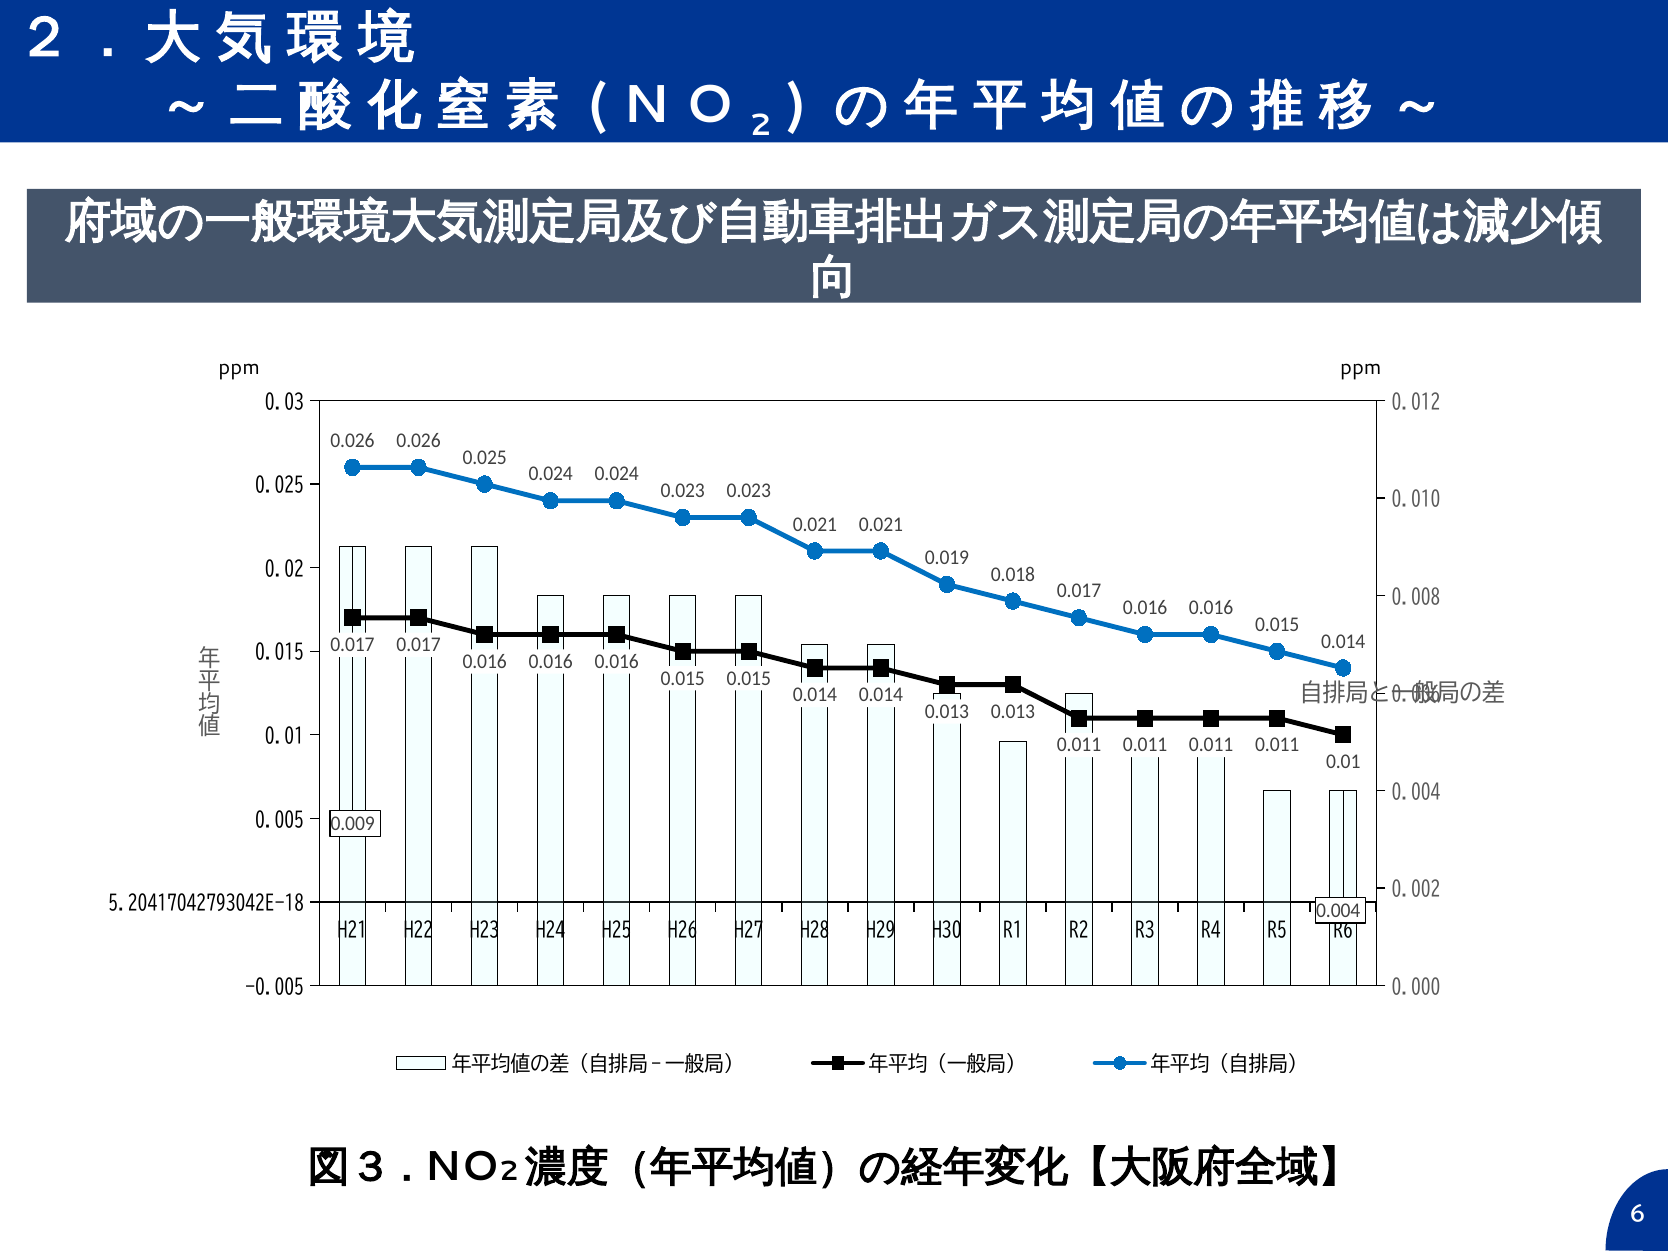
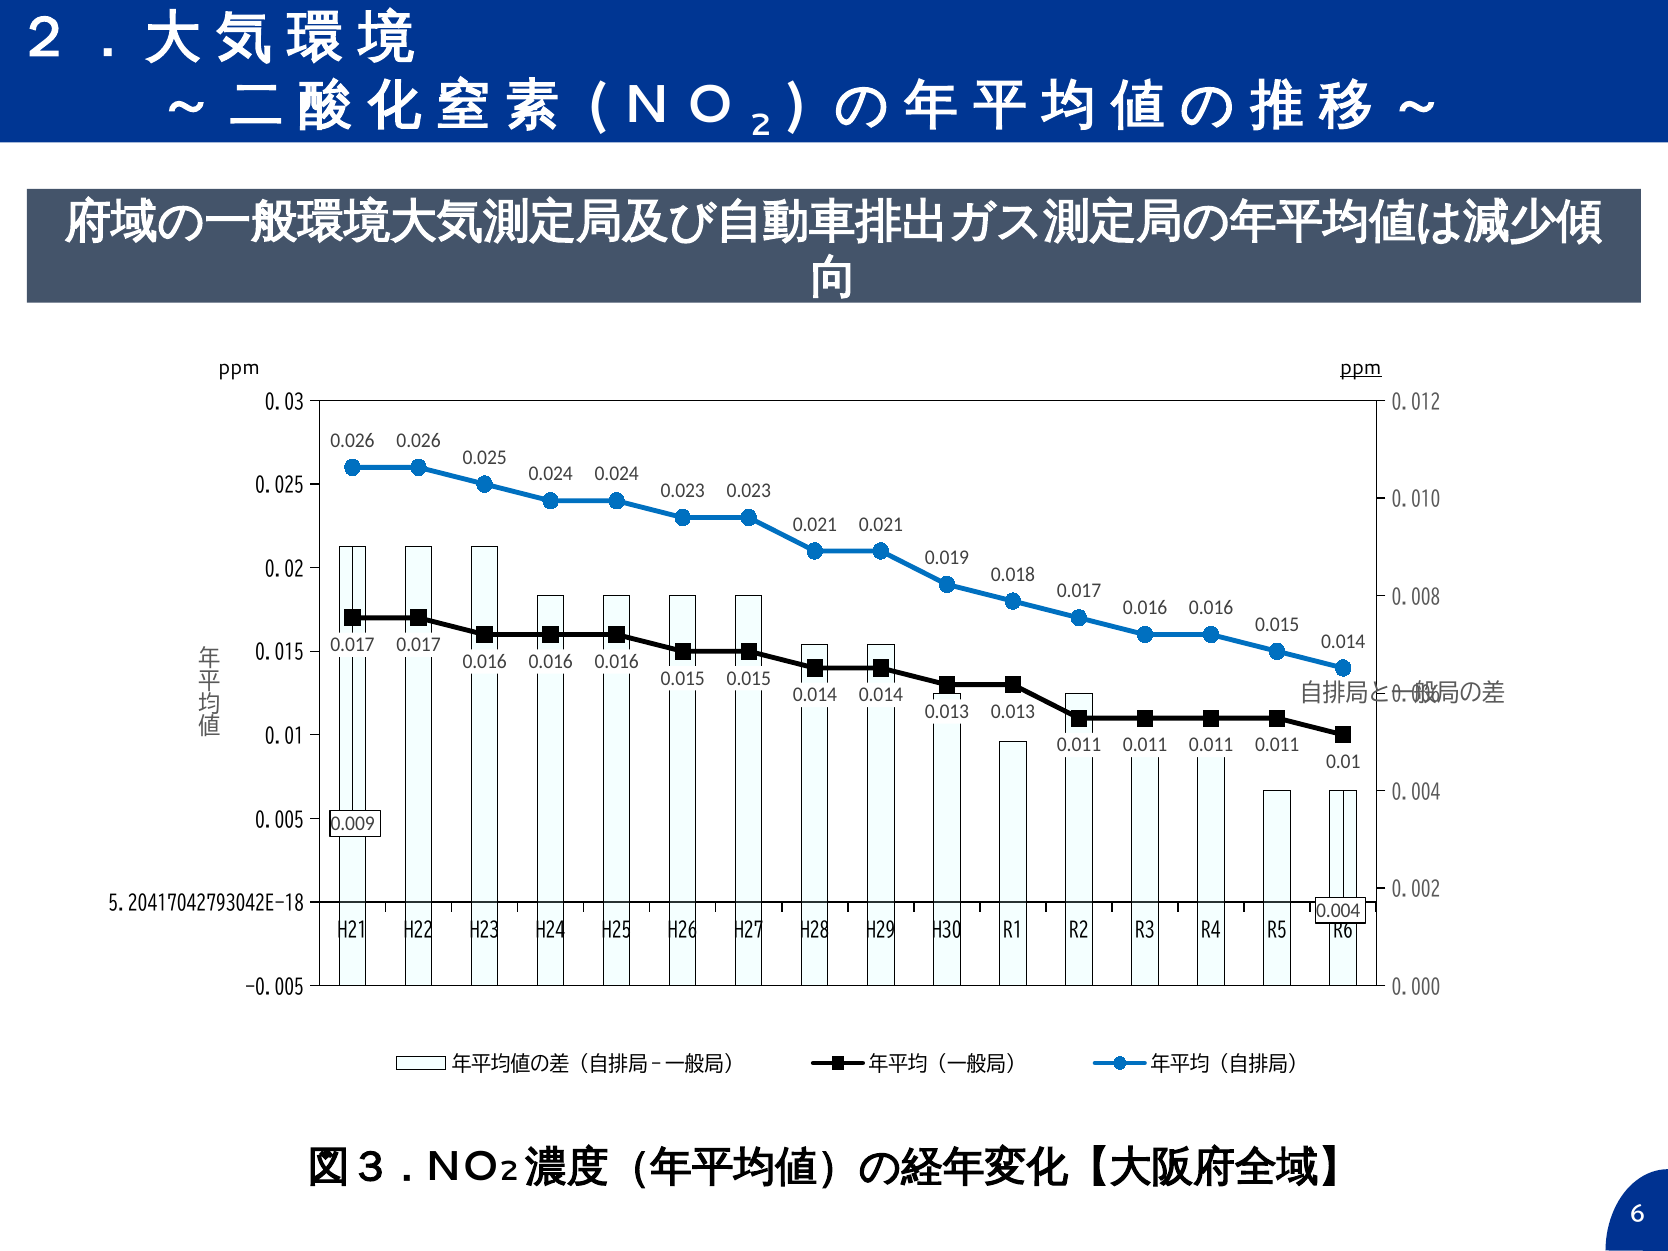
ppm at (1361, 367) underline: none -> present
